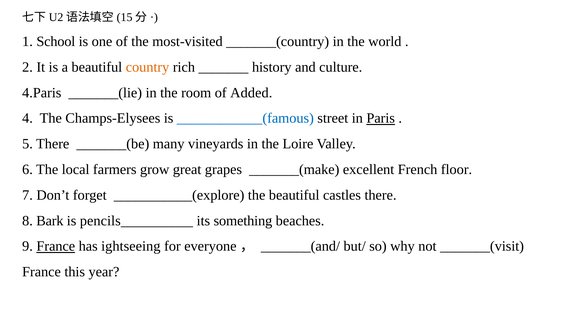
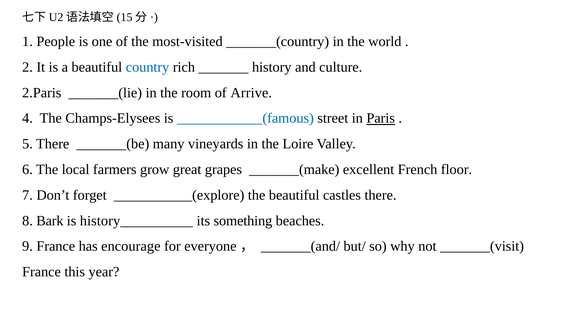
School: School -> People
country colour: orange -> blue
4.Paris: 4.Paris -> 2.Paris
Added: Added -> Arrive
pencils__________: pencils__________ -> history__________
France at (56, 247) underline: present -> none
ightseeing: ightseeing -> encourage
